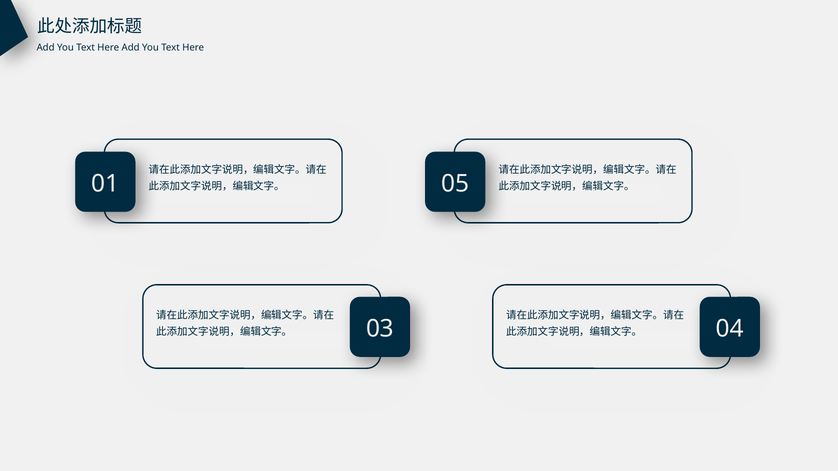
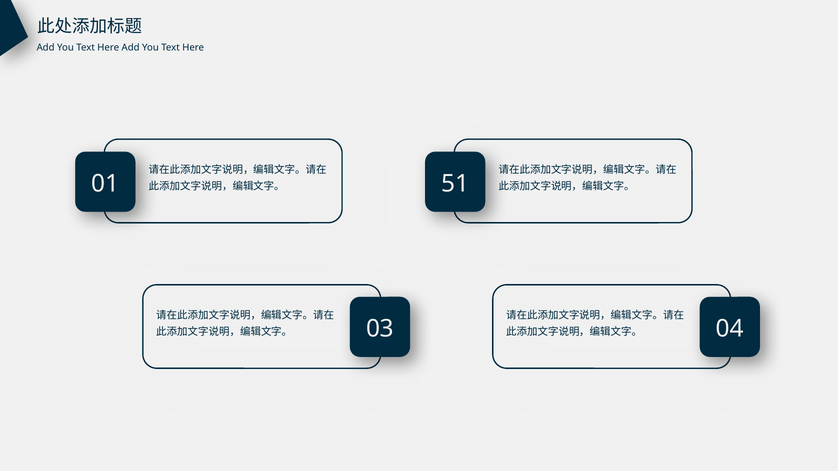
05: 05 -> 51
